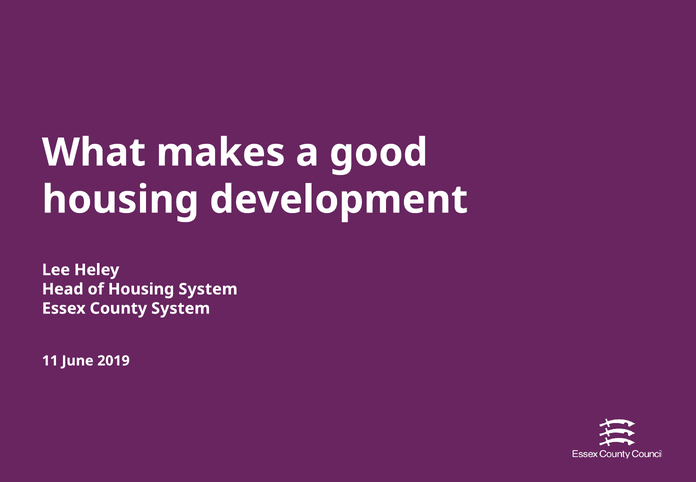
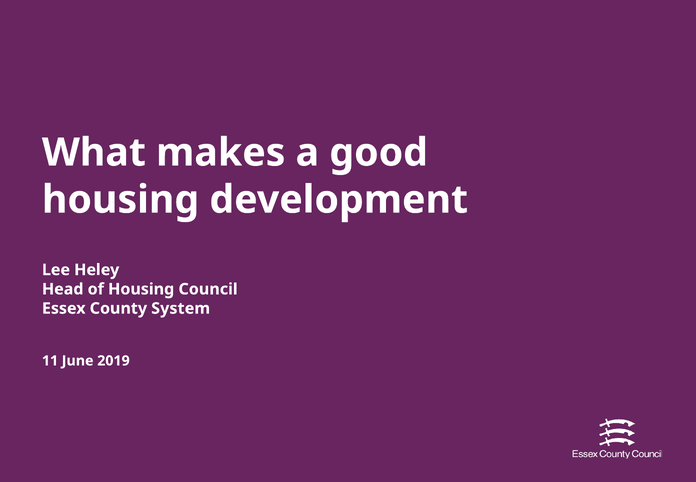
Housing System: System -> Council
